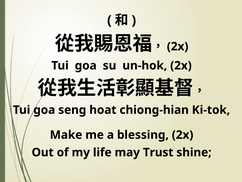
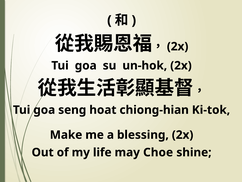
Trust: Trust -> Choe
